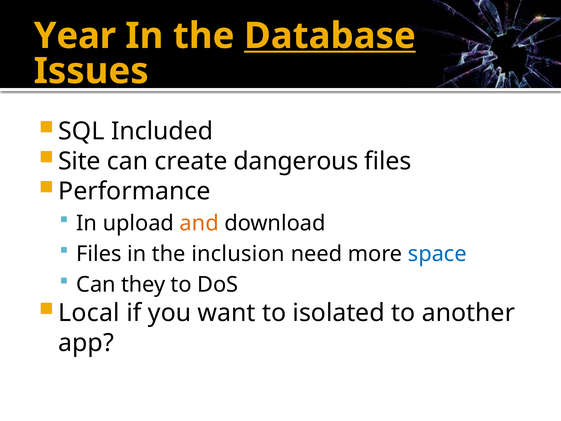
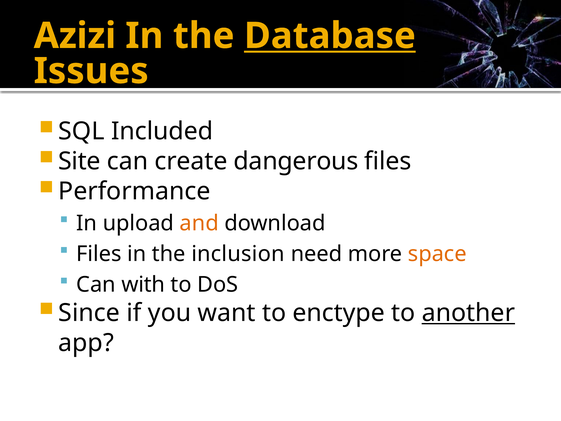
Year: Year -> Azizi
space colour: blue -> orange
they: they -> with
Local: Local -> Since
isolated: isolated -> enctype
another underline: none -> present
